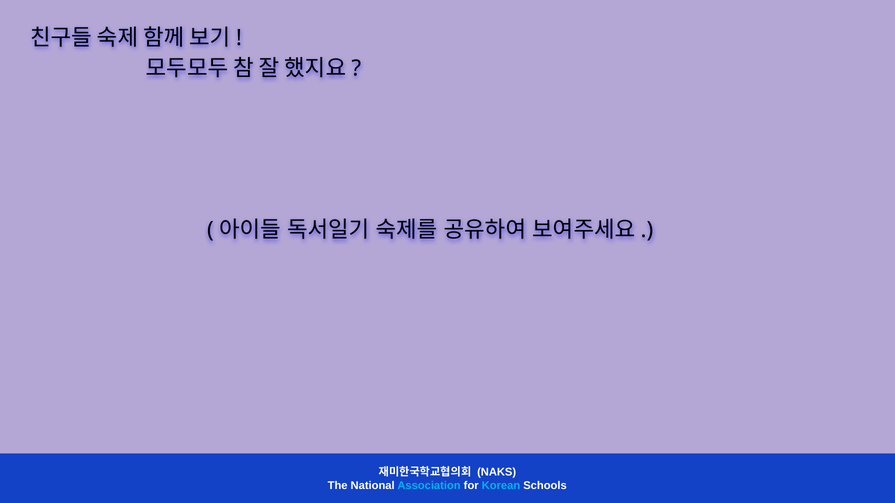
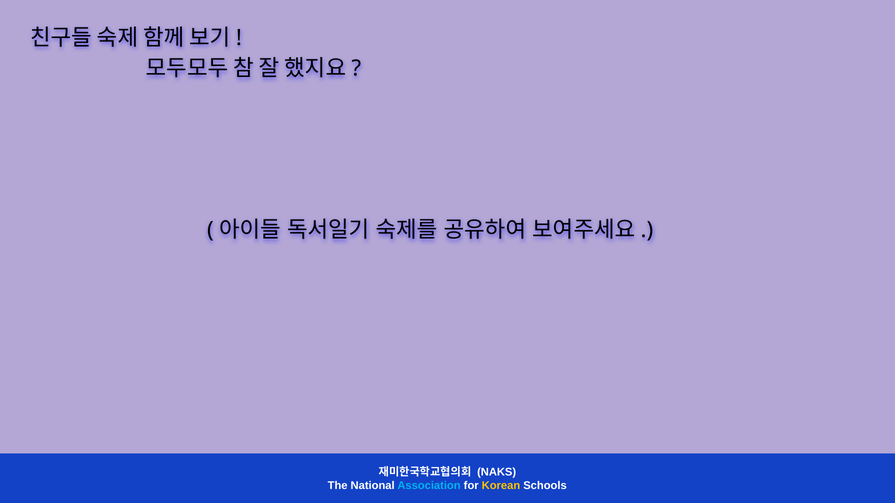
Korean colour: light blue -> yellow
